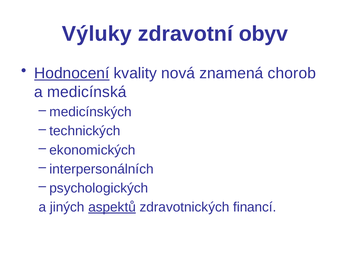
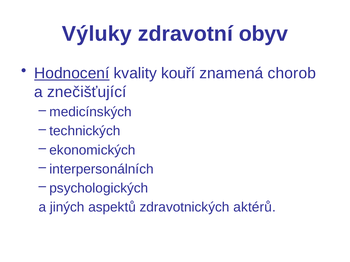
nová: nová -> kouří
medicínská: medicínská -> znečišťující
aspektů underline: present -> none
financí: financí -> aktérů
